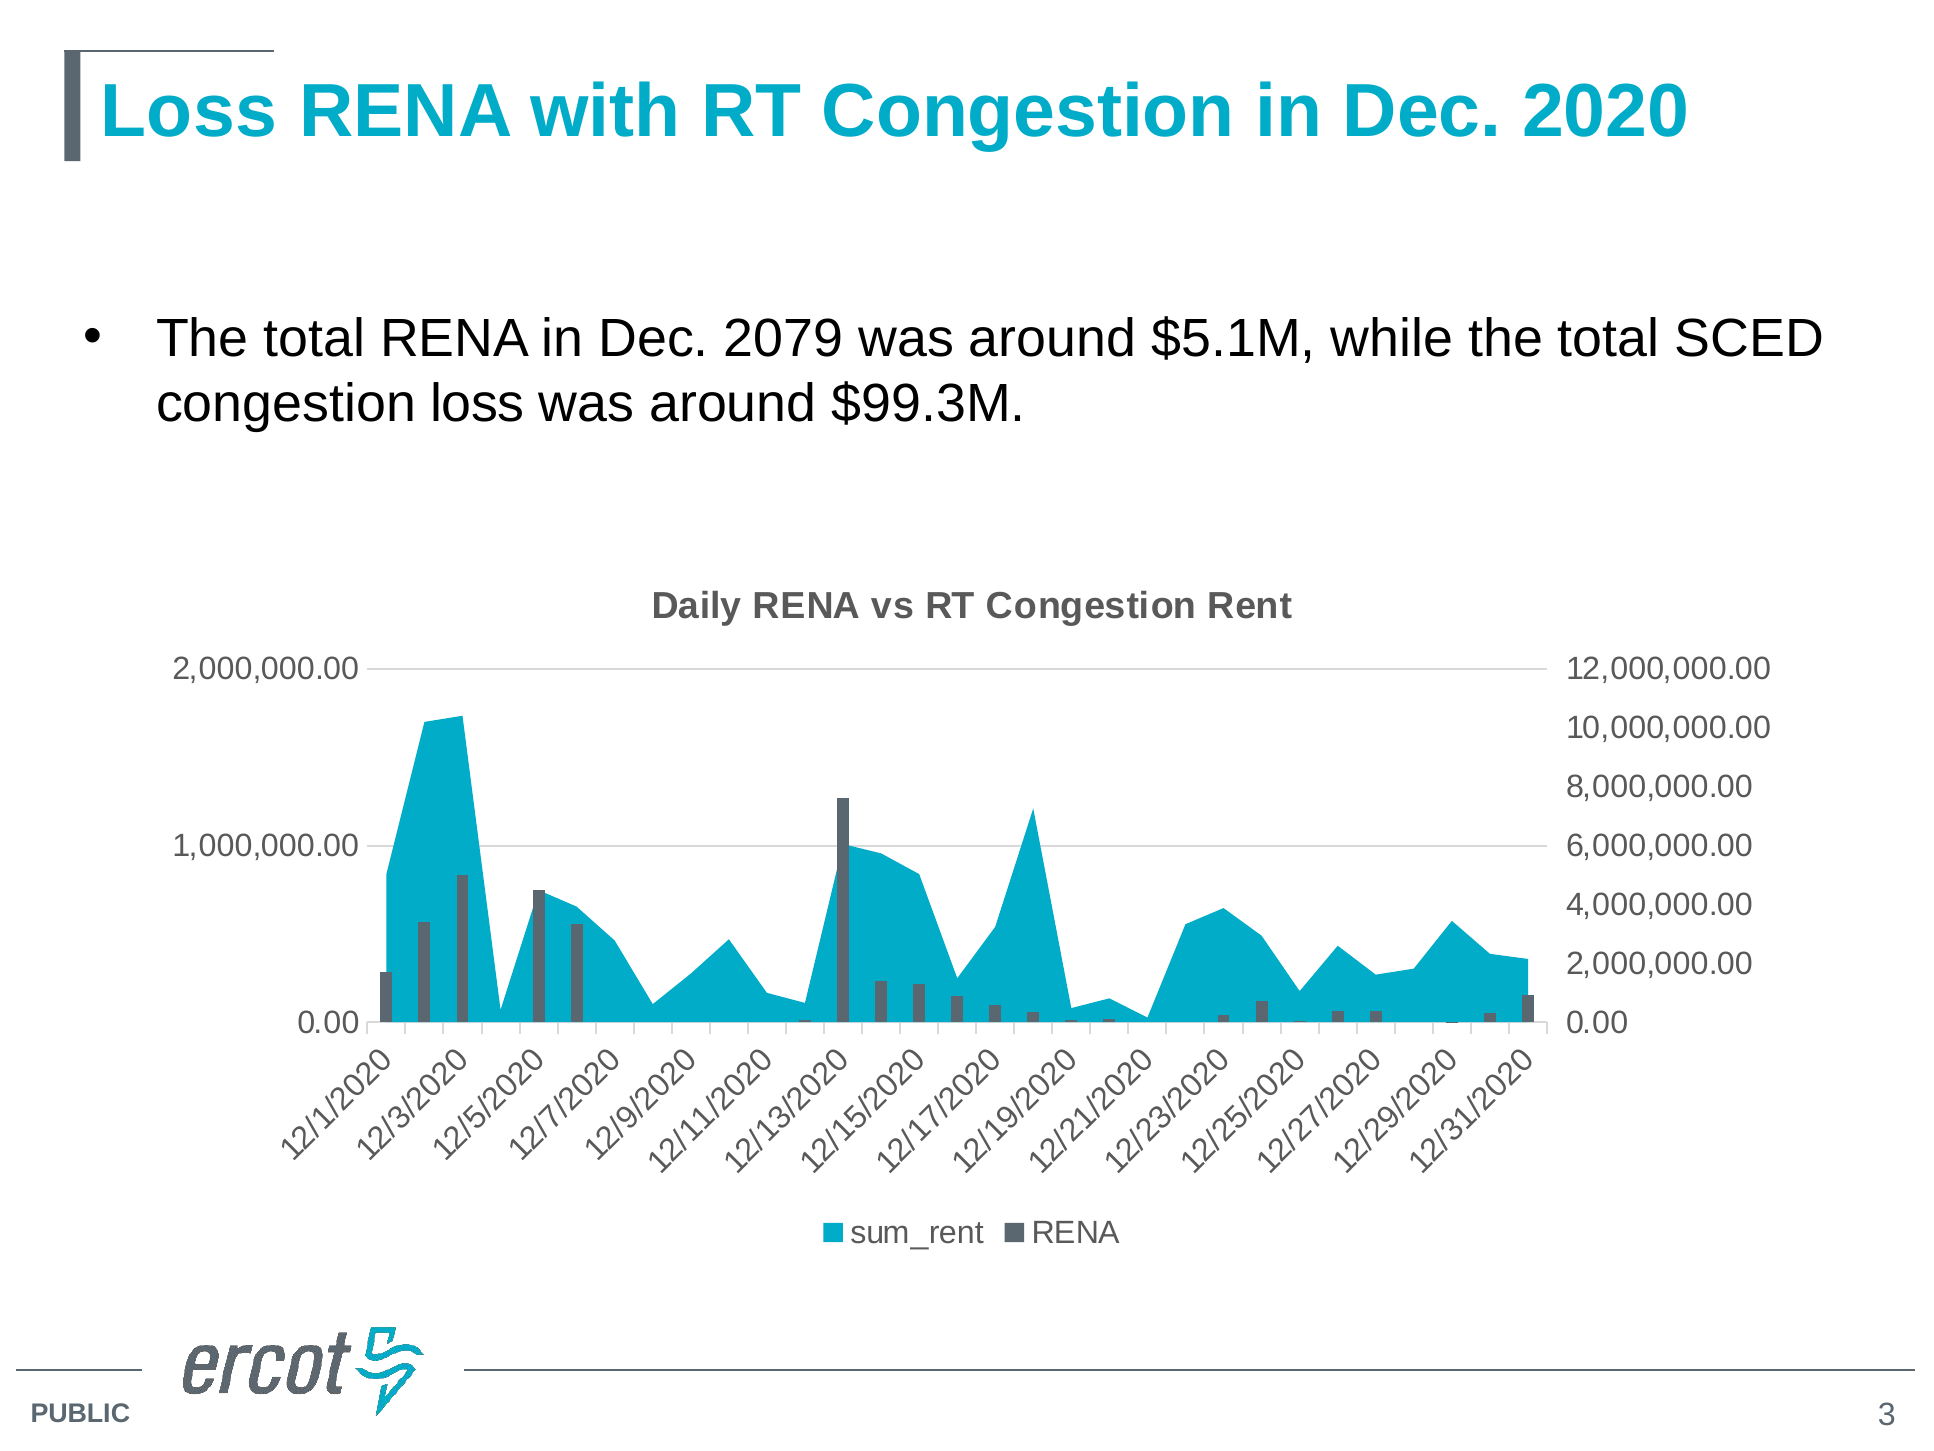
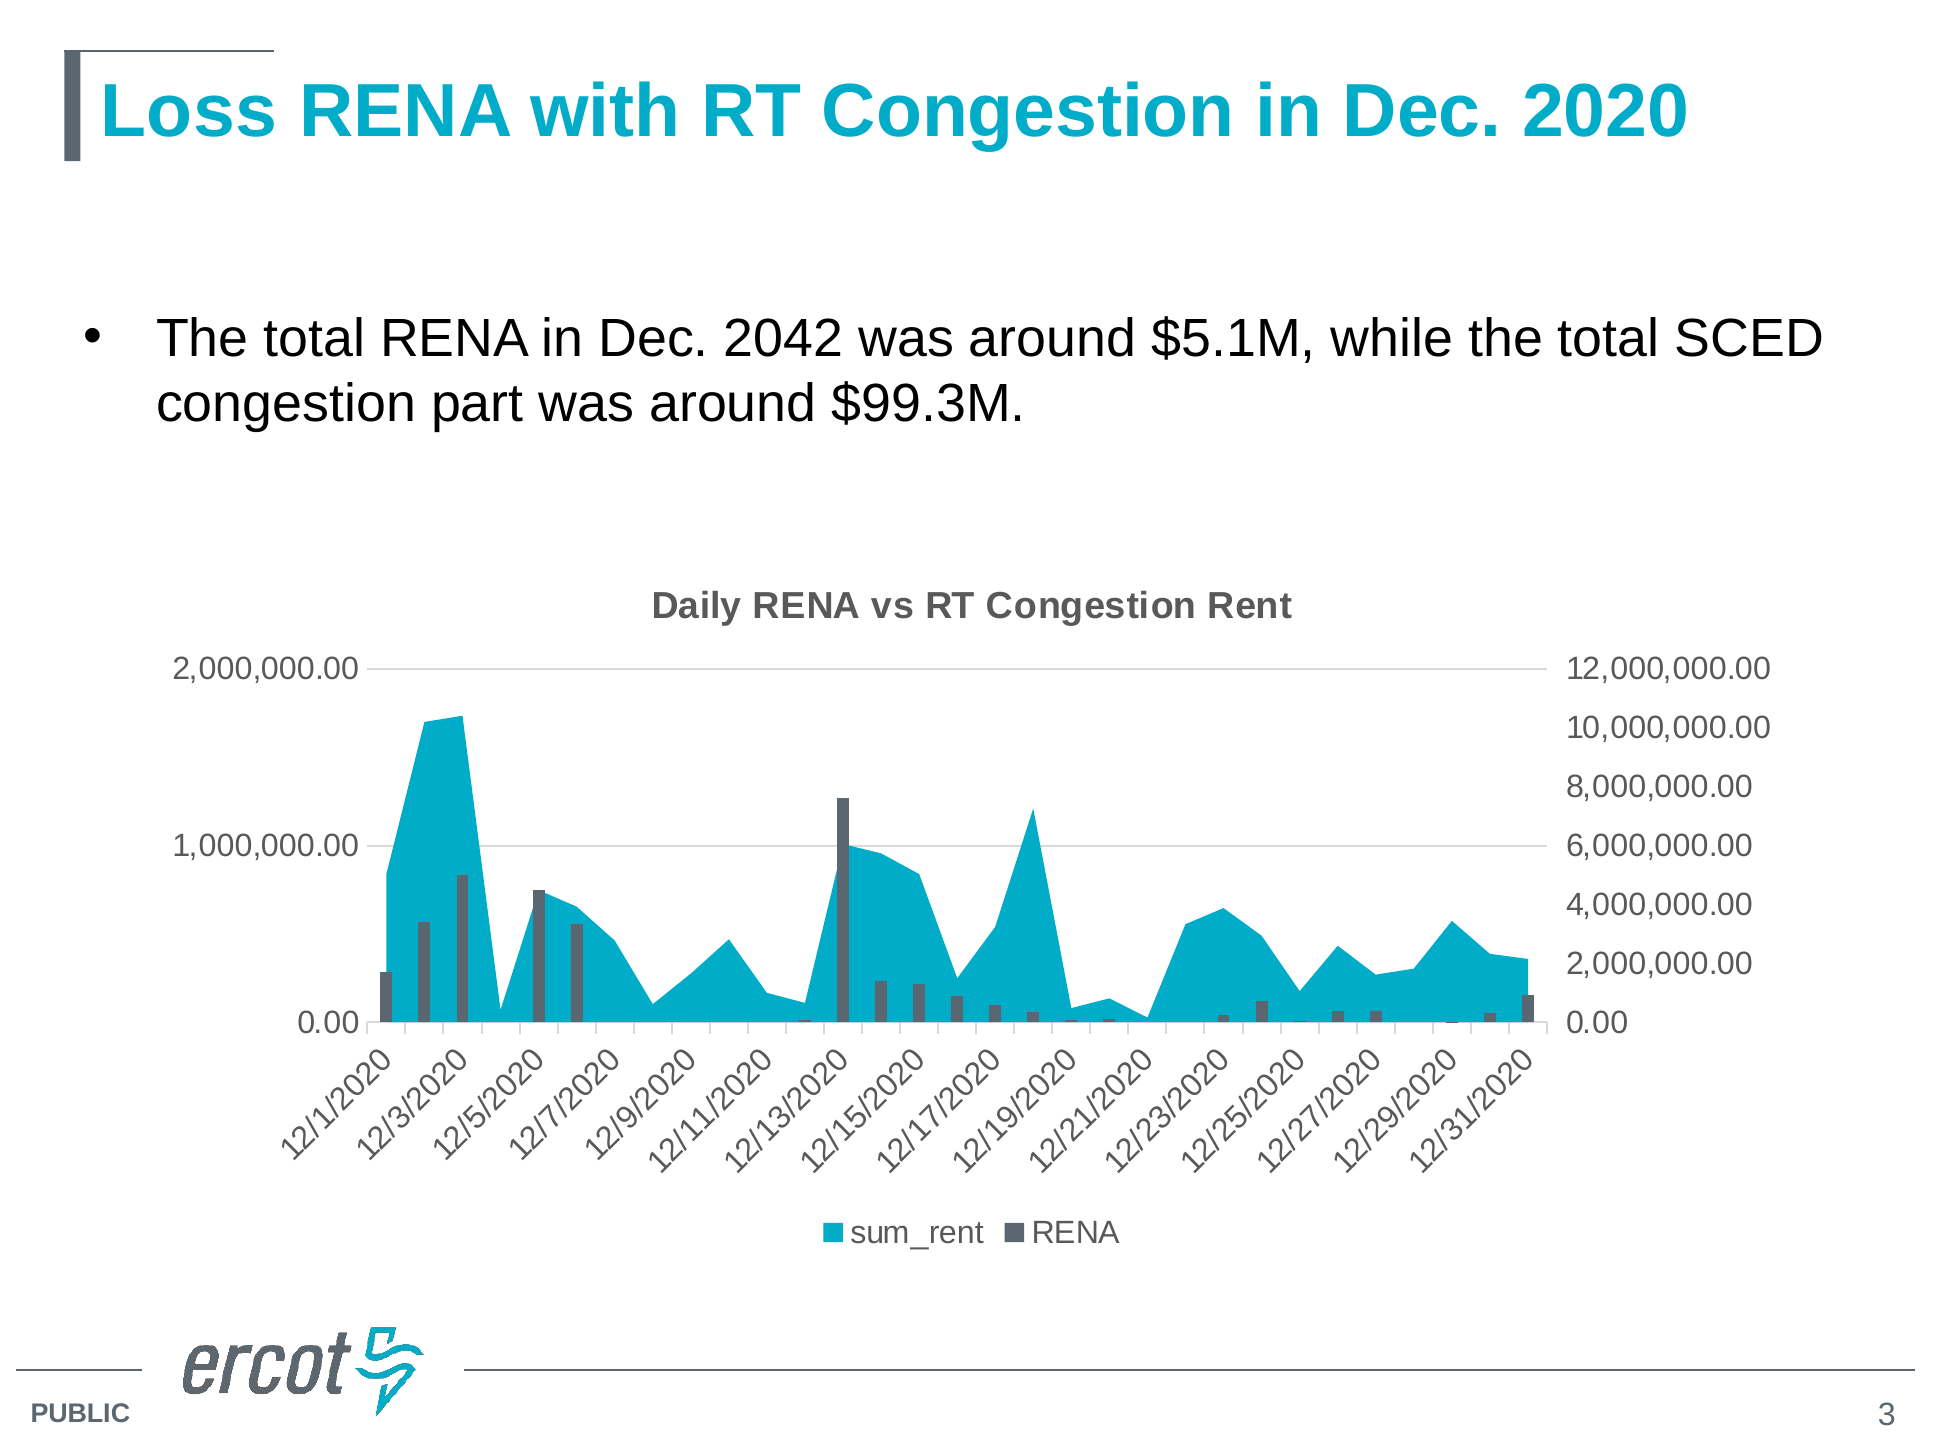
2079: 2079 -> 2042
congestion loss: loss -> part
